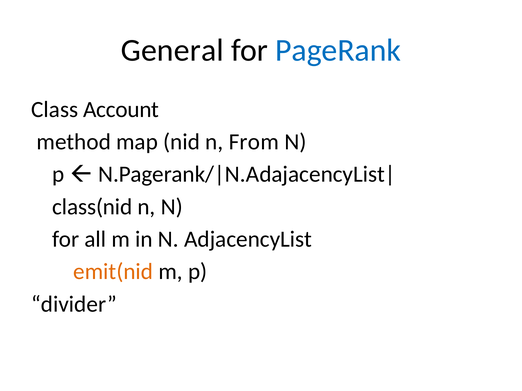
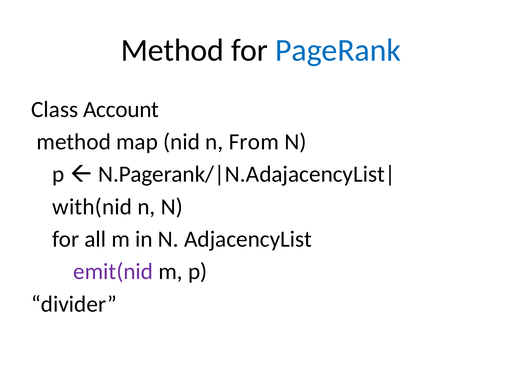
General at (172, 51): General -> Method
class(nid: class(nid -> with(nid
emit(nid colour: orange -> purple
